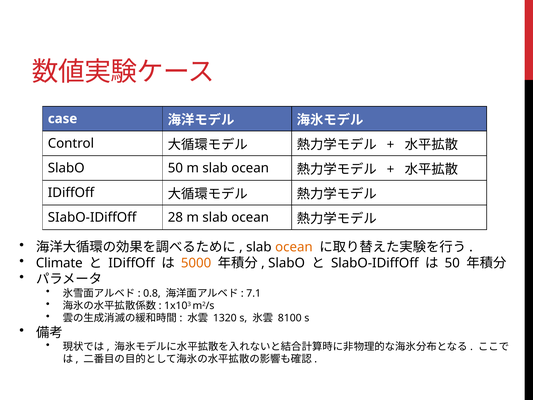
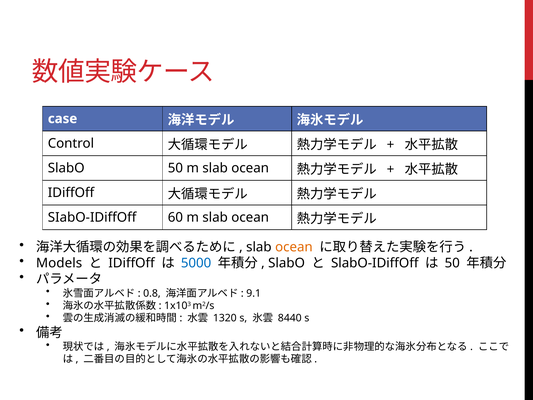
28: 28 -> 60
Climate: Climate -> Models
5000 colour: orange -> blue
7.1: 7.1 -> 9.1
8100: 8100 -> 8440
